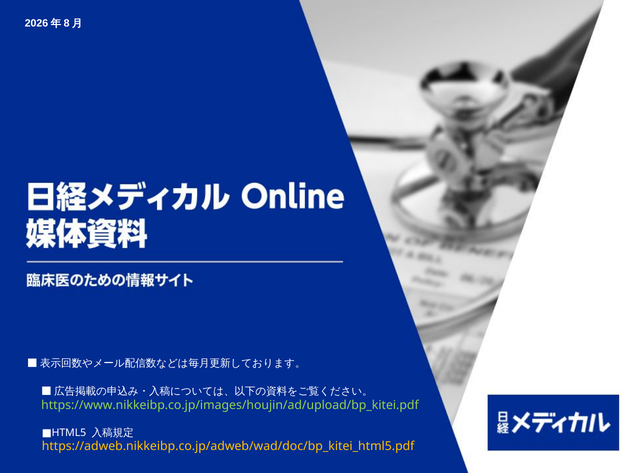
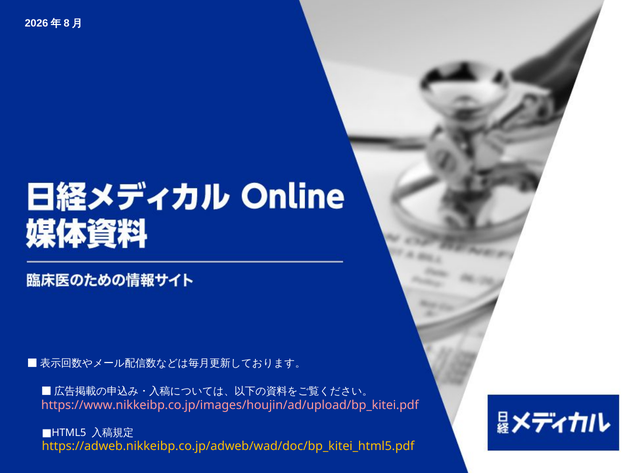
https://www.nikkeibp.co.jp/images/houjin/ad/upload/bp_kitei.pdf colour: light green -> pink
